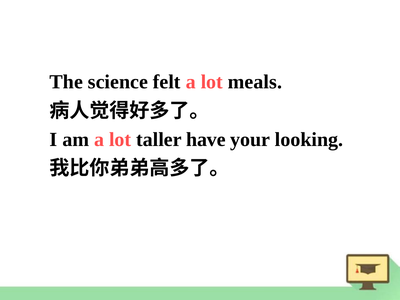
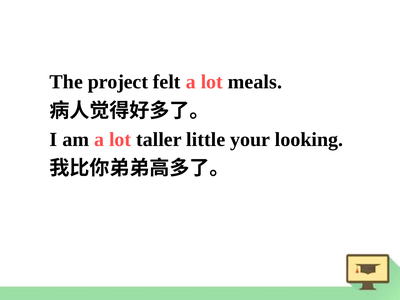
science: science -> project
have: have -> little
